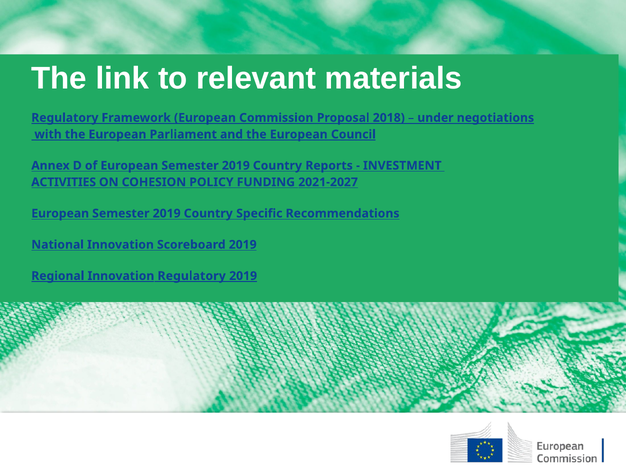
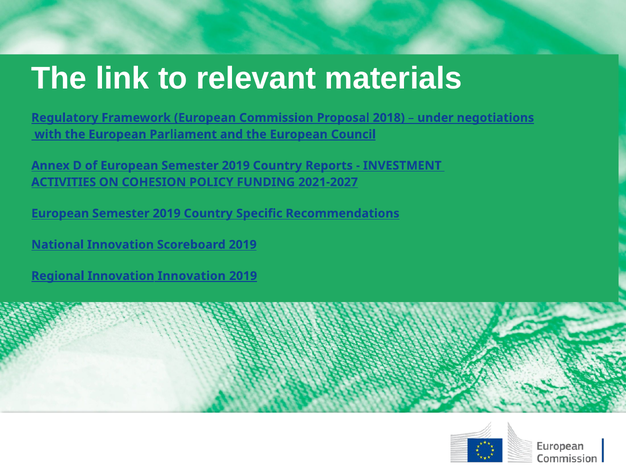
Innovation Regulatory: Regulatory -> Innovation
